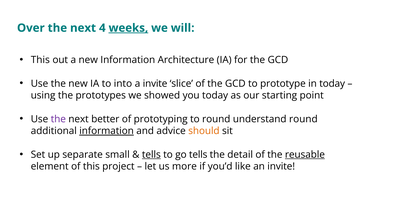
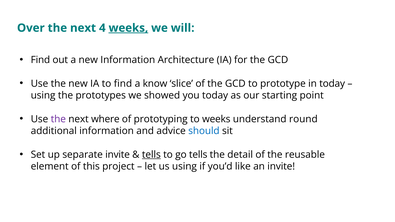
This at (40, 60): This -> Find
to into: into -> find
a invite: invite -> know
better: better -> where
to round: round -> weeks
information at (107, 131) underline: present -> none
should colour: orange -> blue
separate small: small -> invite
reusable underline: present -> none
us more: more -> using
